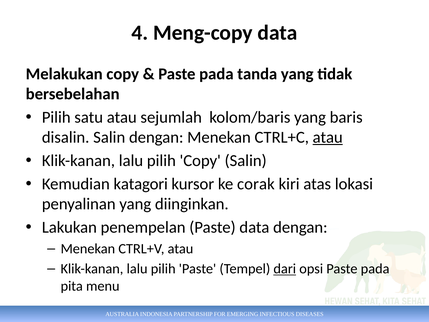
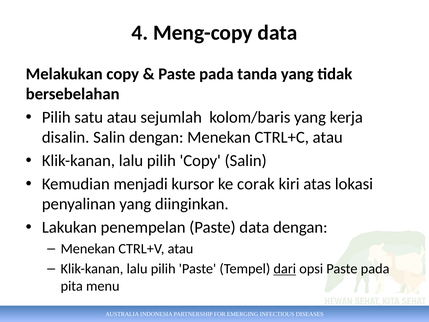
baris: baris -> kerja
atau at (328, 137) underline: present -> none
katagori: katagori -> menjadi
